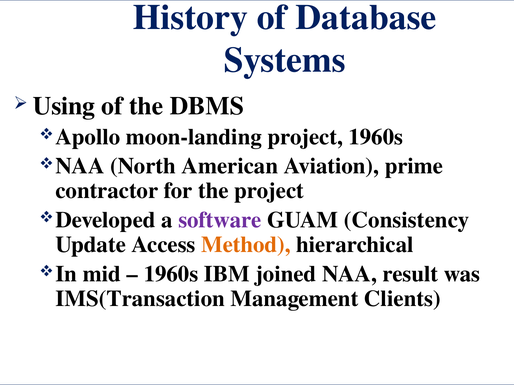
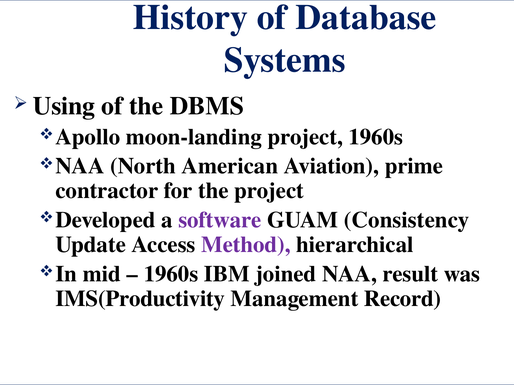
Method colour: orange -> purple
IMS(Transaction: IMS(Transaction -> IMS(Productivity
Clients: Clients -> Record
